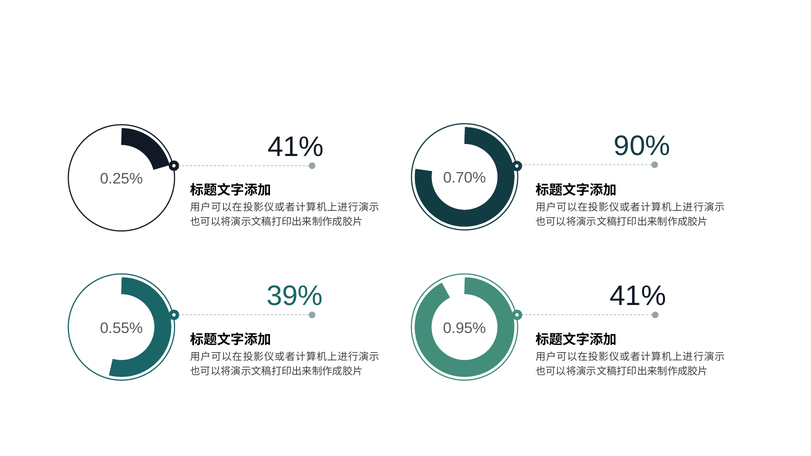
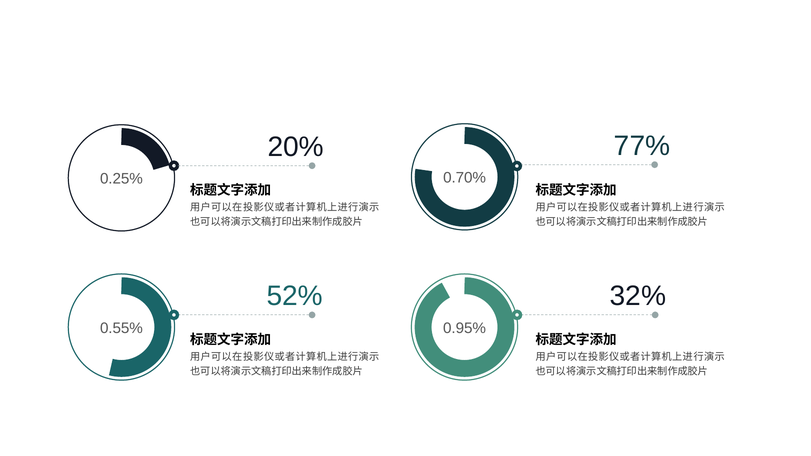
90%: 90% -> 77%
41% at (296, 147): 41% -> 20%
39%: 39% -> 52%
41% at (638, 296): 41% -> 32%
